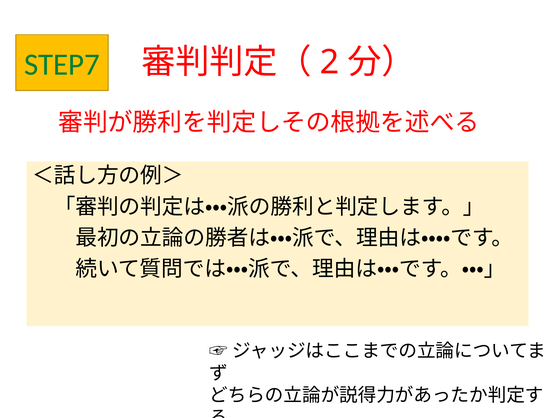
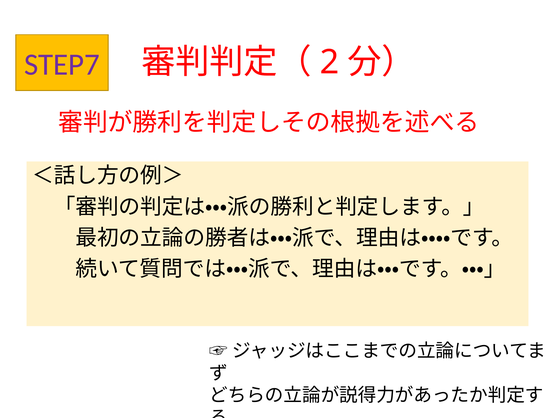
STEP7 colour: green -> purple
